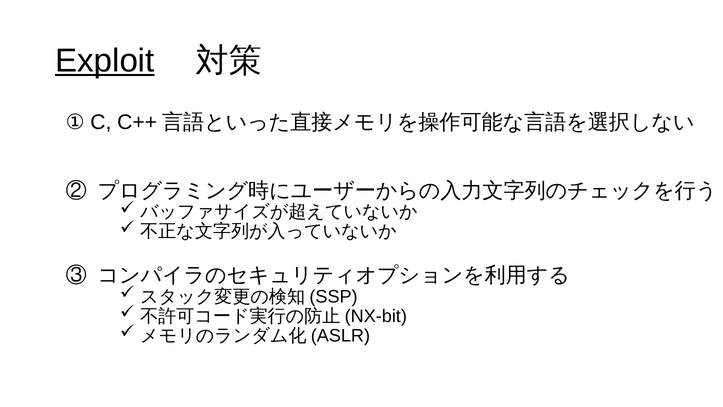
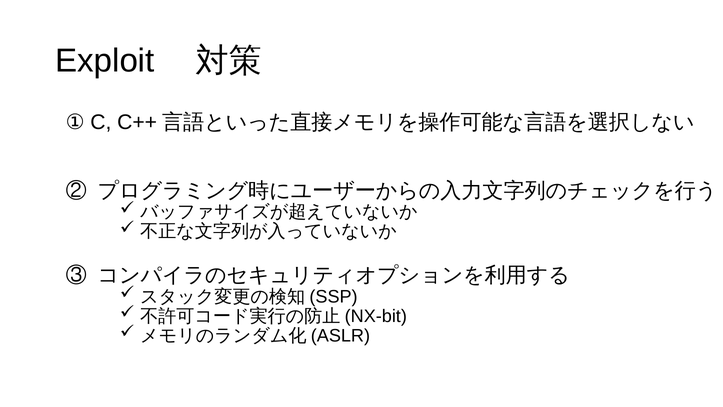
Exploit underline: present -> none
